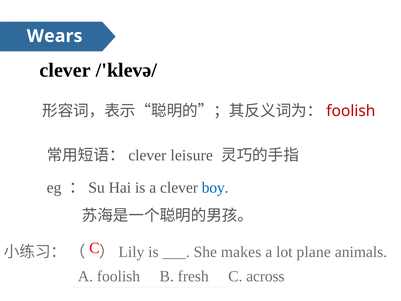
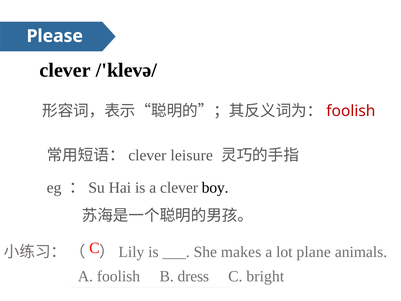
Wears: Wears -> Please
boy colour: blue -> black
fresh: fresh -> dress
across: across -> bright
